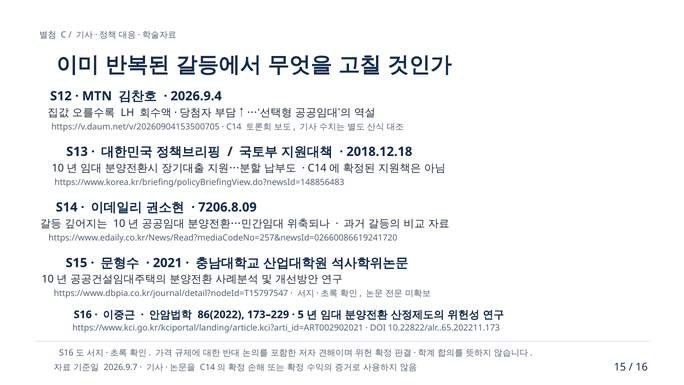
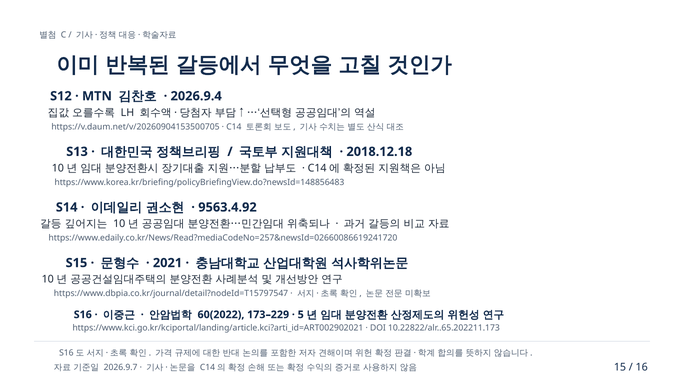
7206.8.09: 7206.8.09 -> 9563.4.92
86(2022: 86(2022 -> 60(2022
